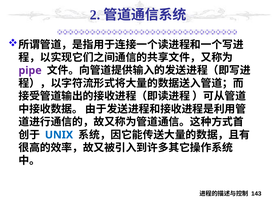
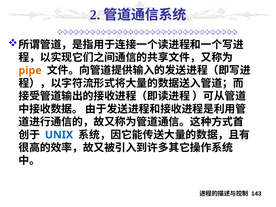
pipe colour: purple -> orange
